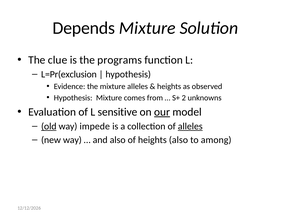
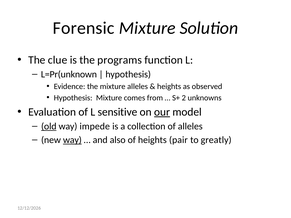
Depends: Depends -> Forensic
L=Pr(exclusion: L=Pr(exclusion -> L=Pr(unknown
alleles at (190, 126) underline: present -> none
way at (72, 140) underline: none -> present
heights also: also -> pair
among: among -> greatly
